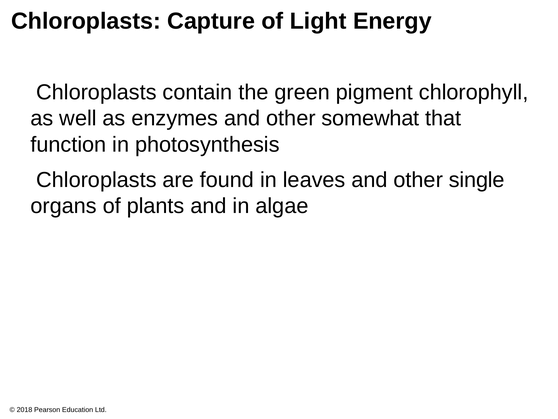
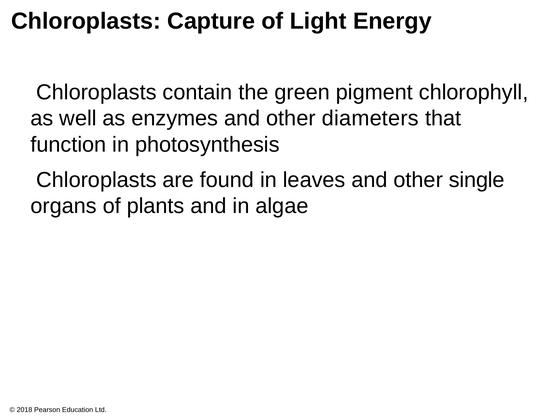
somewhat: somewhat -> diameters
